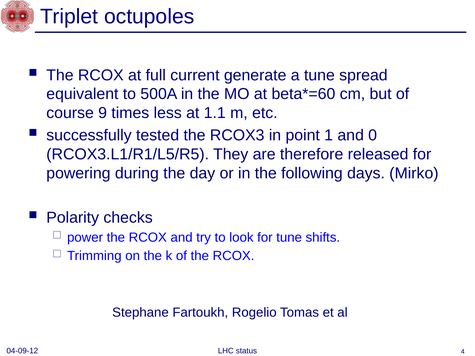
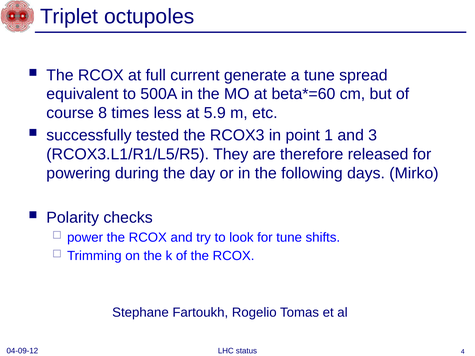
9: 9 -> 8
1.1: 1.1 -> 5.9
0: 0 -> 3
